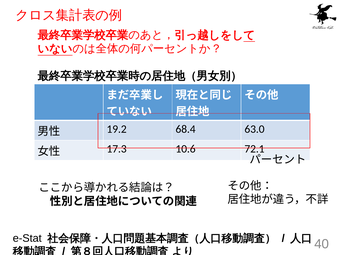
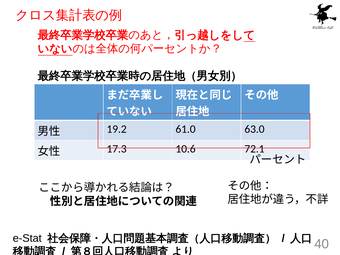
68.4: 68.4 -> 61.0
